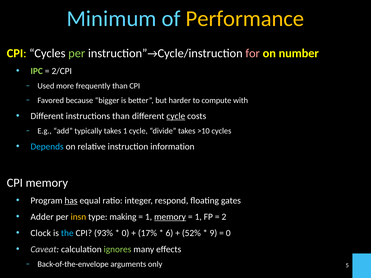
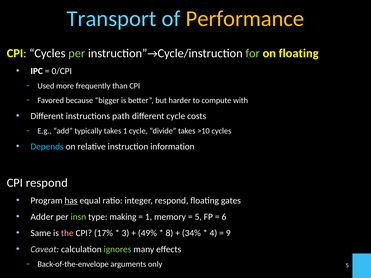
Minimum: Minimum -> Transport
for colour: pink -> light green
on number: number -> floating
IPC colour: light green -> white
2/CPI: 2/CPI -> 0/CPI
instructions than: than -> path
cycle at (176, 116) underline: present -> none
CPI memory: memory -> respond
insn colour: yellow -> light green
memory at (170, 217) underline: present -> none
1 at (198, 217): 1 -> 5
2: 2 -> 6
Clock: Clock -> Same
the colour: light blue -> pink
93%: 93% -> 17%
0 at (125, 233): 0 -> 3
17%: 17% -> 49%
6: 6 -> 8
52%: 52% -> 34%
9: 9 -> 4
0 at (228, 233): 0 -> 9
